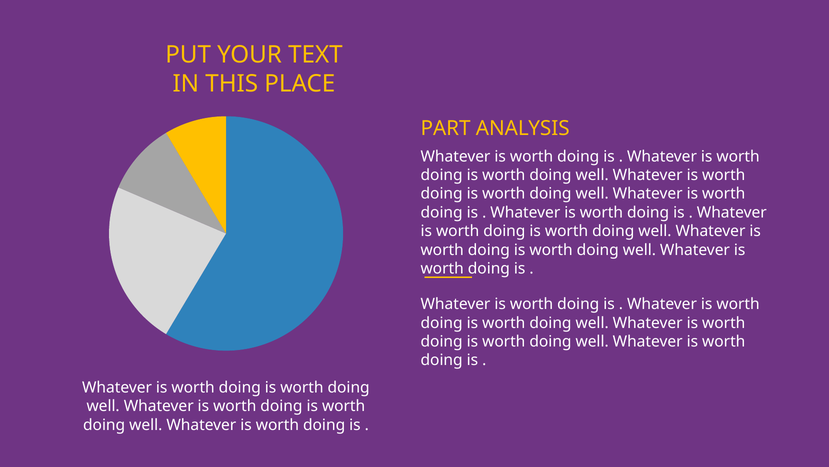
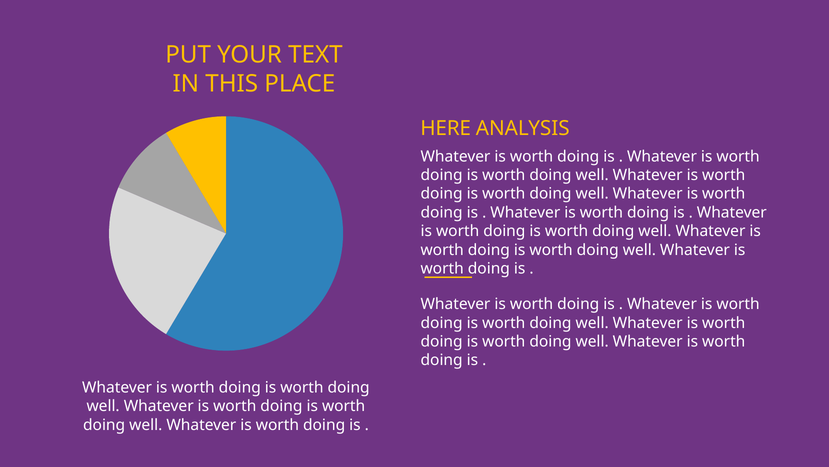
PART: PART -> HERE
